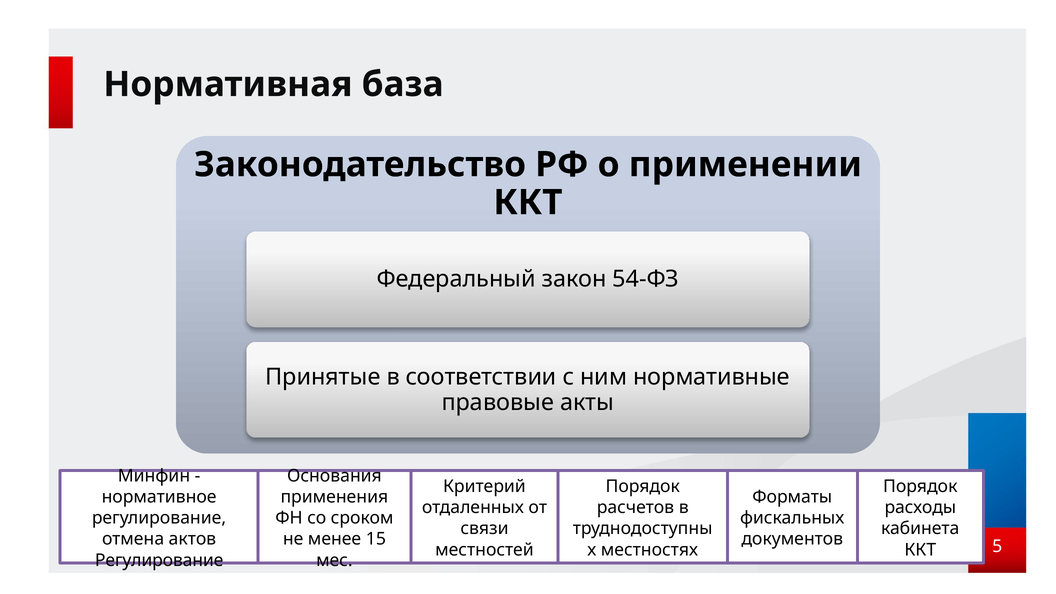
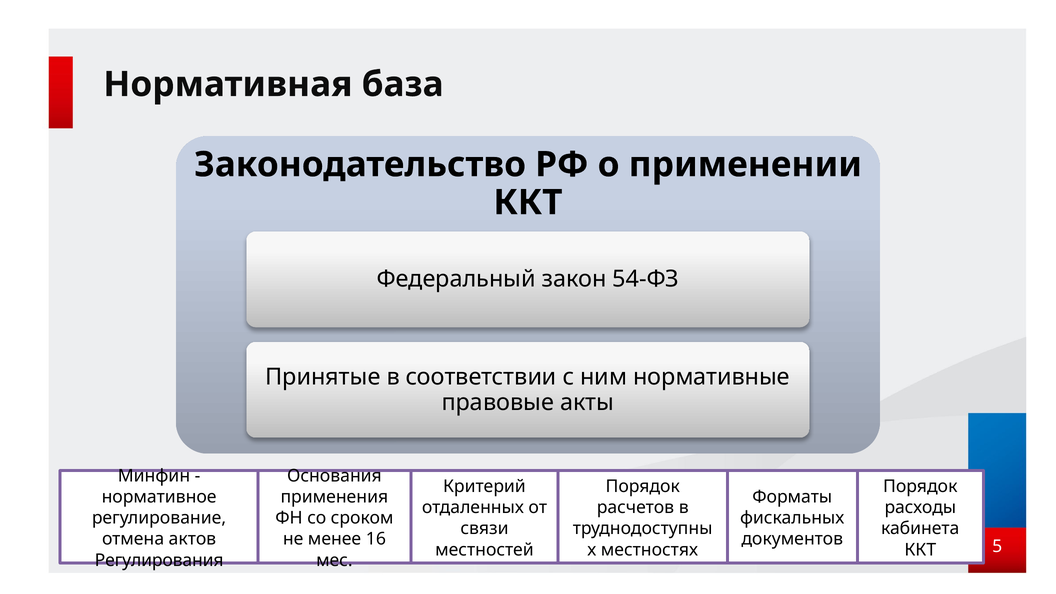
15: 15 -> 16
Регулирование at (159, 560): Регулирование -> Регулирования
